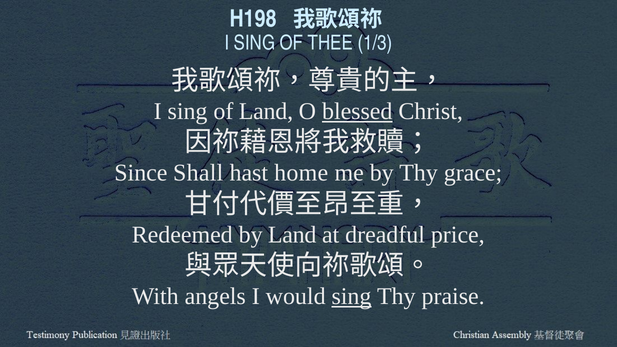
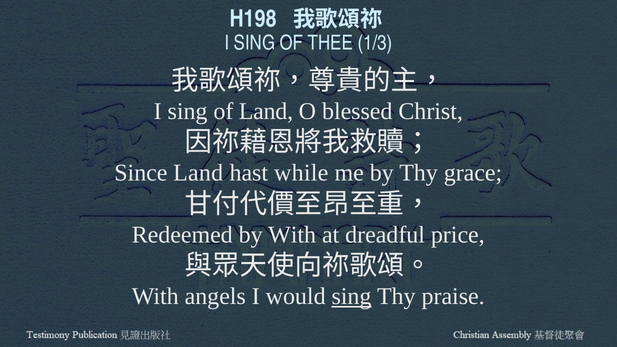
blessed underline: present -> none
Since Shall: Shall -> Land
home: home -> while
by Land: Land -> With
